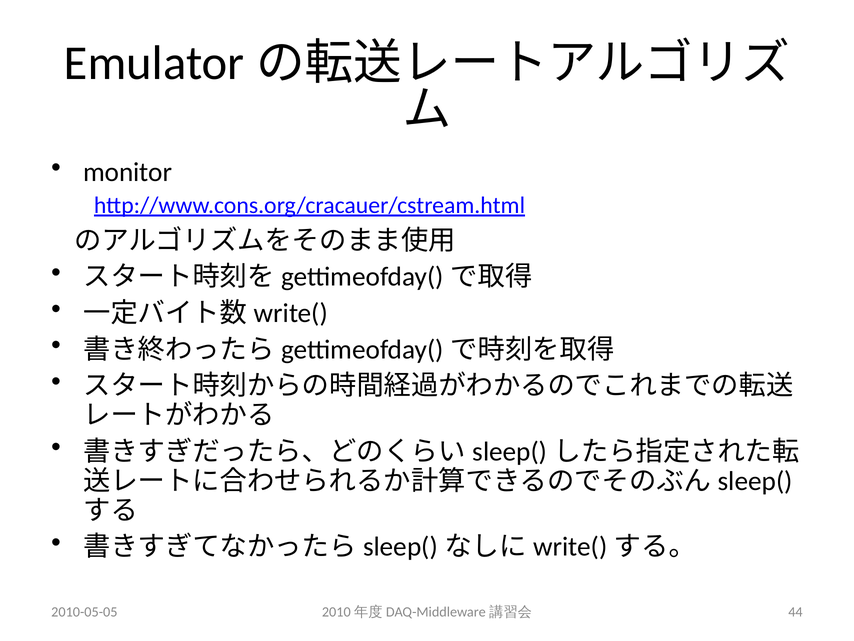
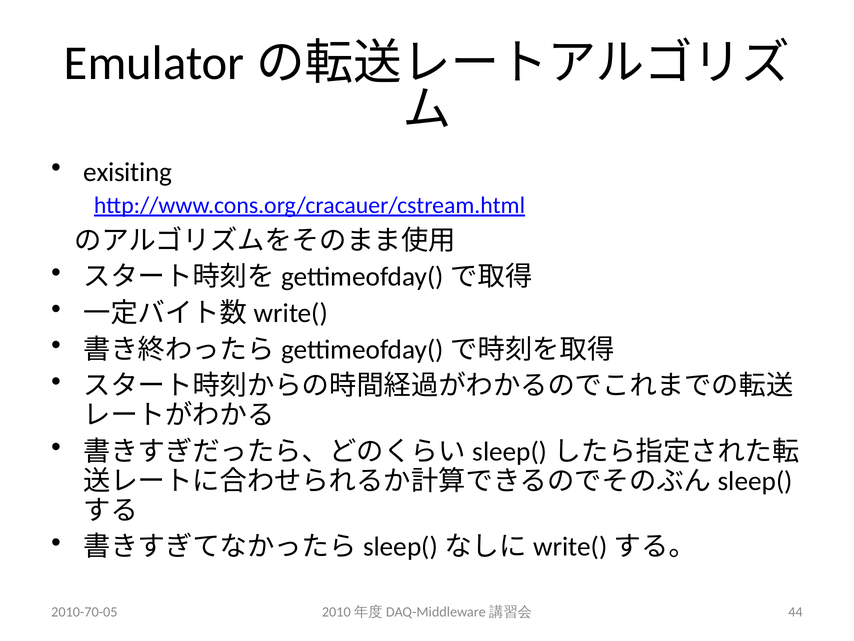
monitor: monitor -> exisiting
2010-05-05: 2010-05-05 -> 2010-70-05
